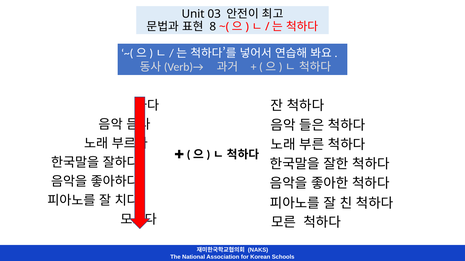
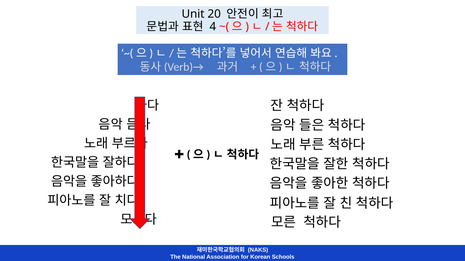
03: 03 -> 20
8: 8 -> 4
